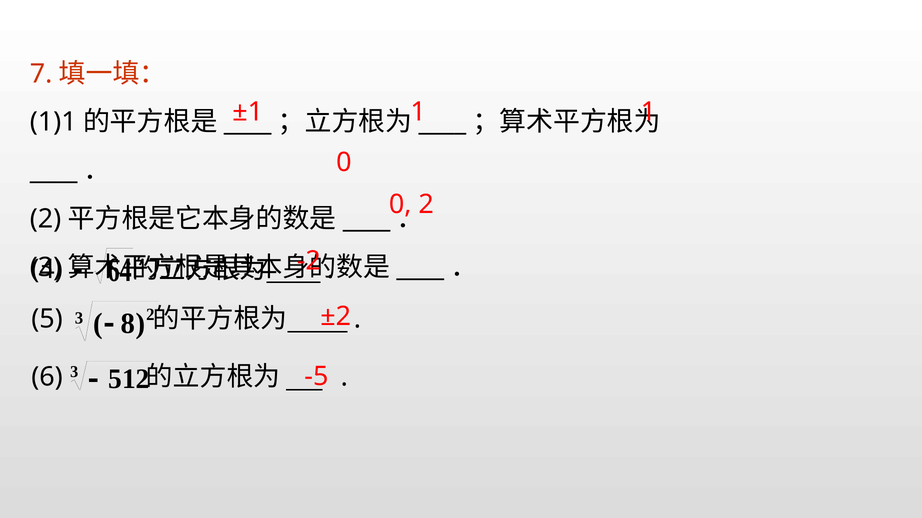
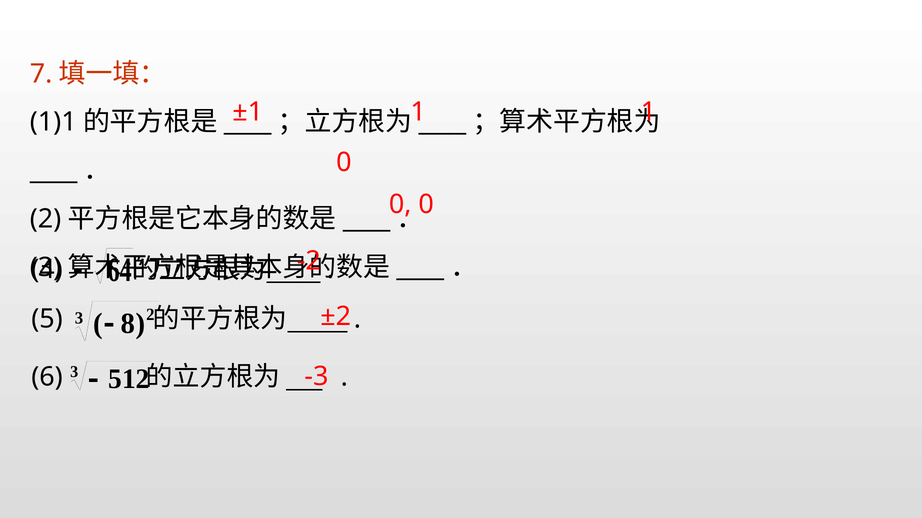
2 at (426, 205): 2 -> 0
-5: -5 -> -3
